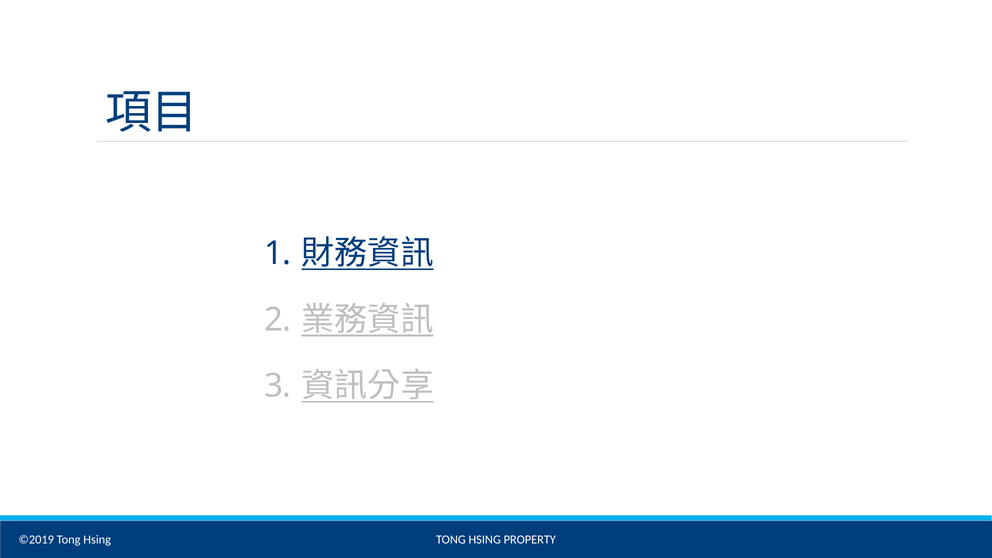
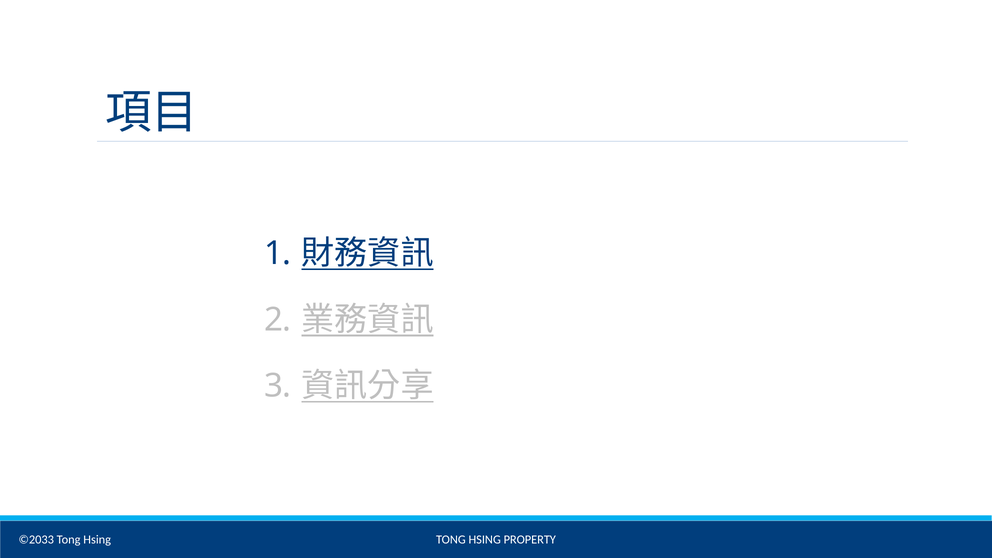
©2019: ©2019 -> ©2033
